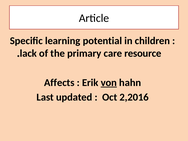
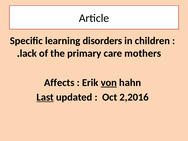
potential: potential -> disorders
resource: resource -> mothers
Last underline: none -> present
